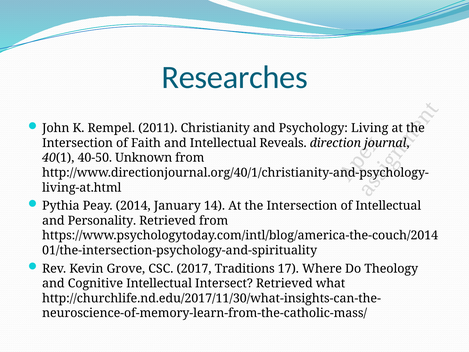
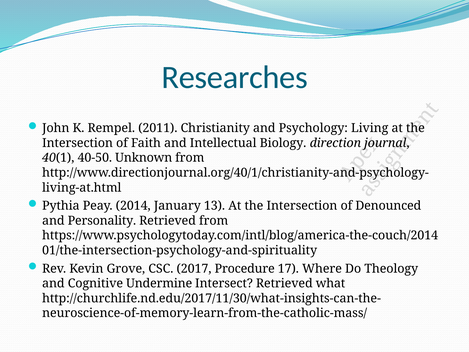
Reveals: Reveals -> Biology
14: 14 -> 13
of Intellectual: Intellectual -> Denounced
Traditions: Traditions -> Procedure
Cognitive Intellectual: Intellectual -> Undermine
